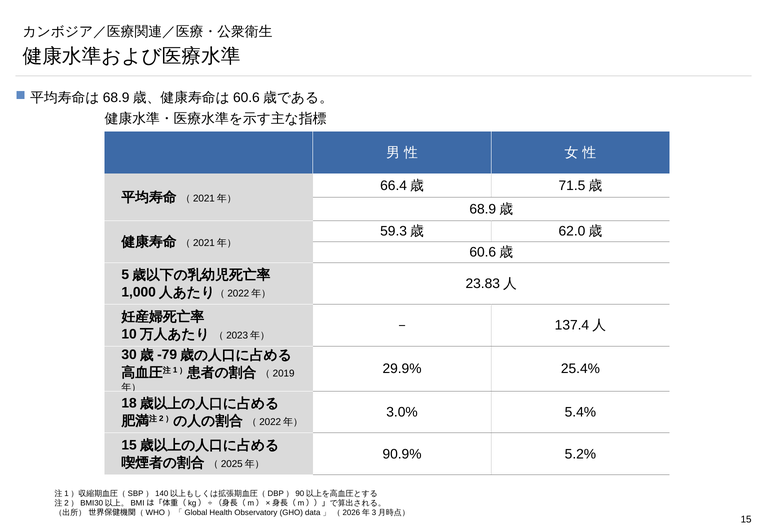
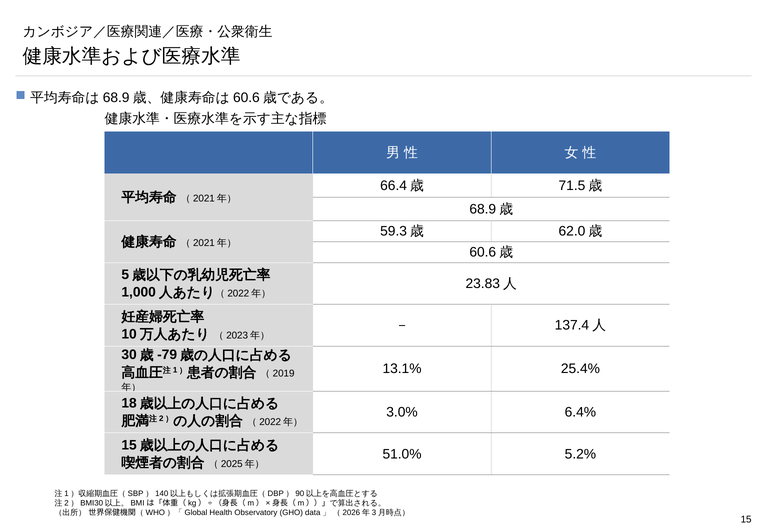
29.9%: 29.9% -> 13.1%
5.4%: 5.4% -> 6.4%
90.9%: 90.9% -> 51.0%
